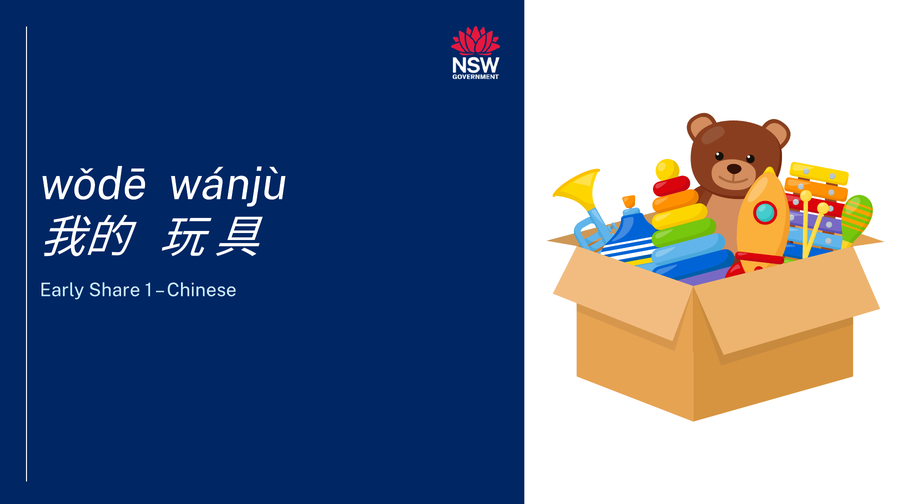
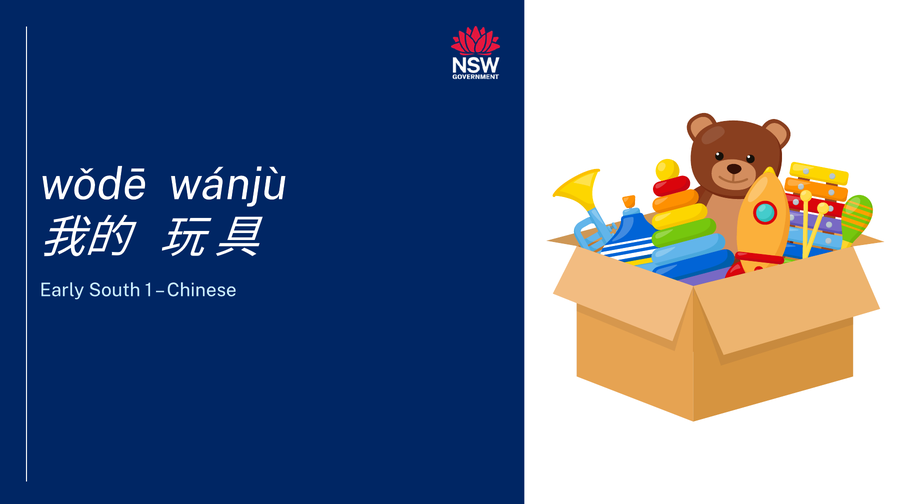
Share: Share -> South
